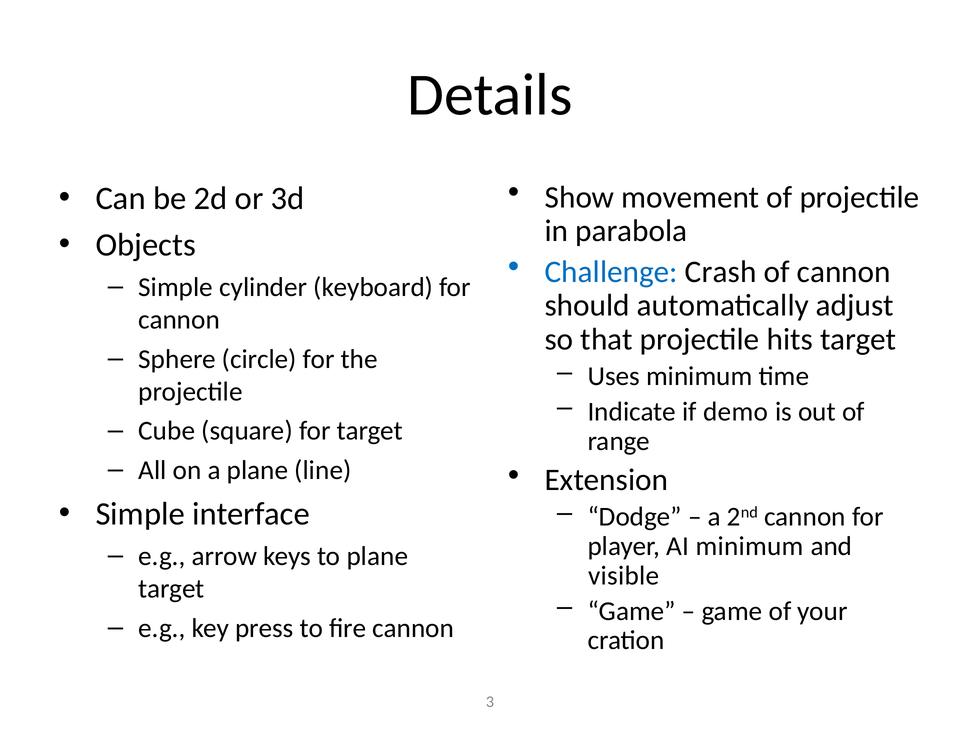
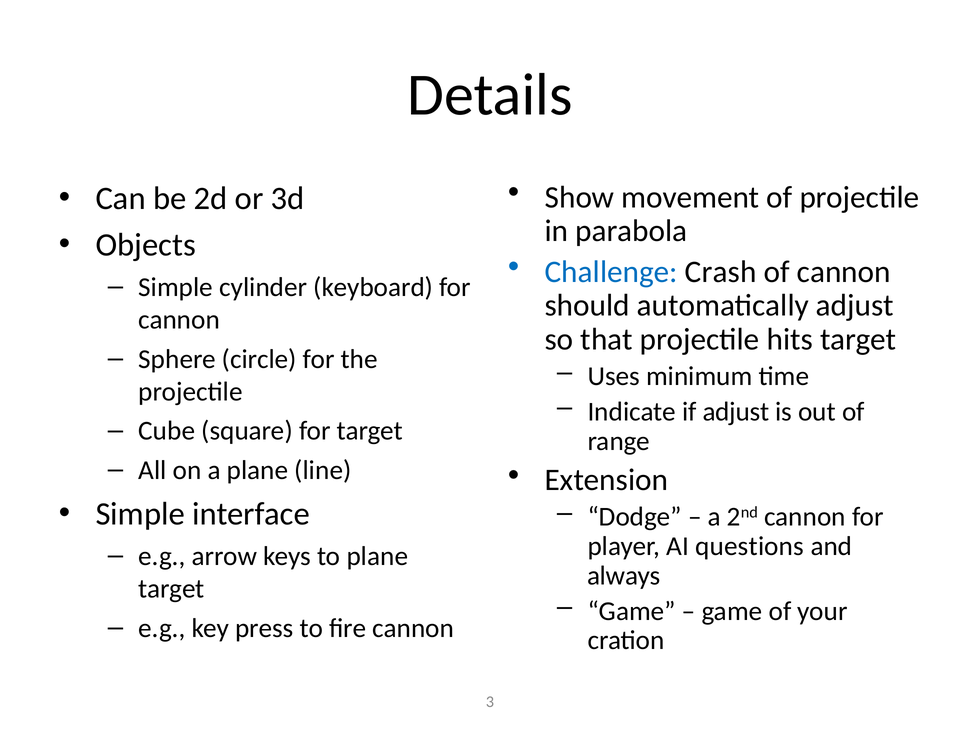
if demo: demo -> adjust
AI minimum: minimum -> questions
visible: visible -> always
